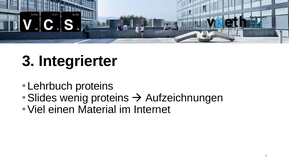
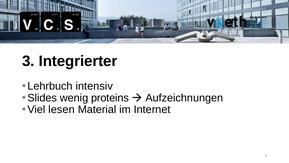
Lehrbuch proteins: proteins -> intensiv
einen: einen -> lesen
